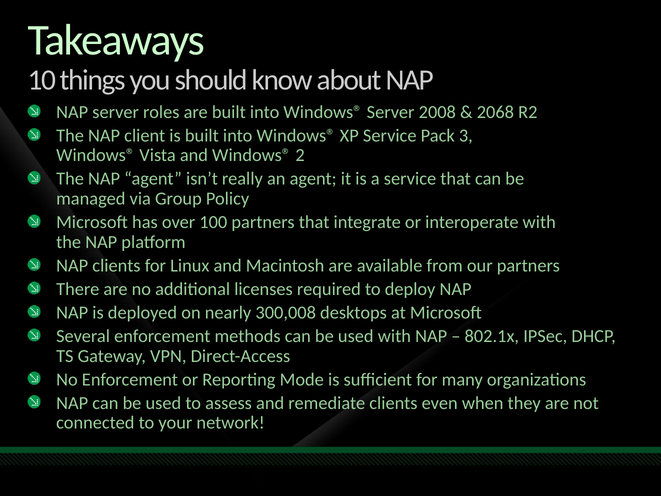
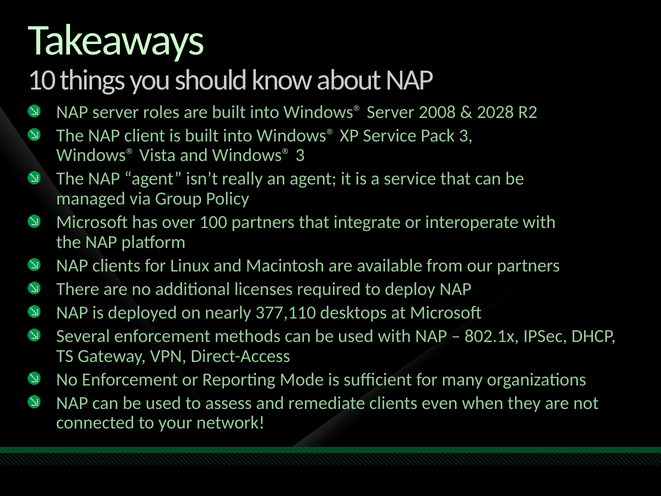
2068: 2068 -> 2028
Windows® 2: 2 -> 3
300,008: 300,008 -> 377,110
